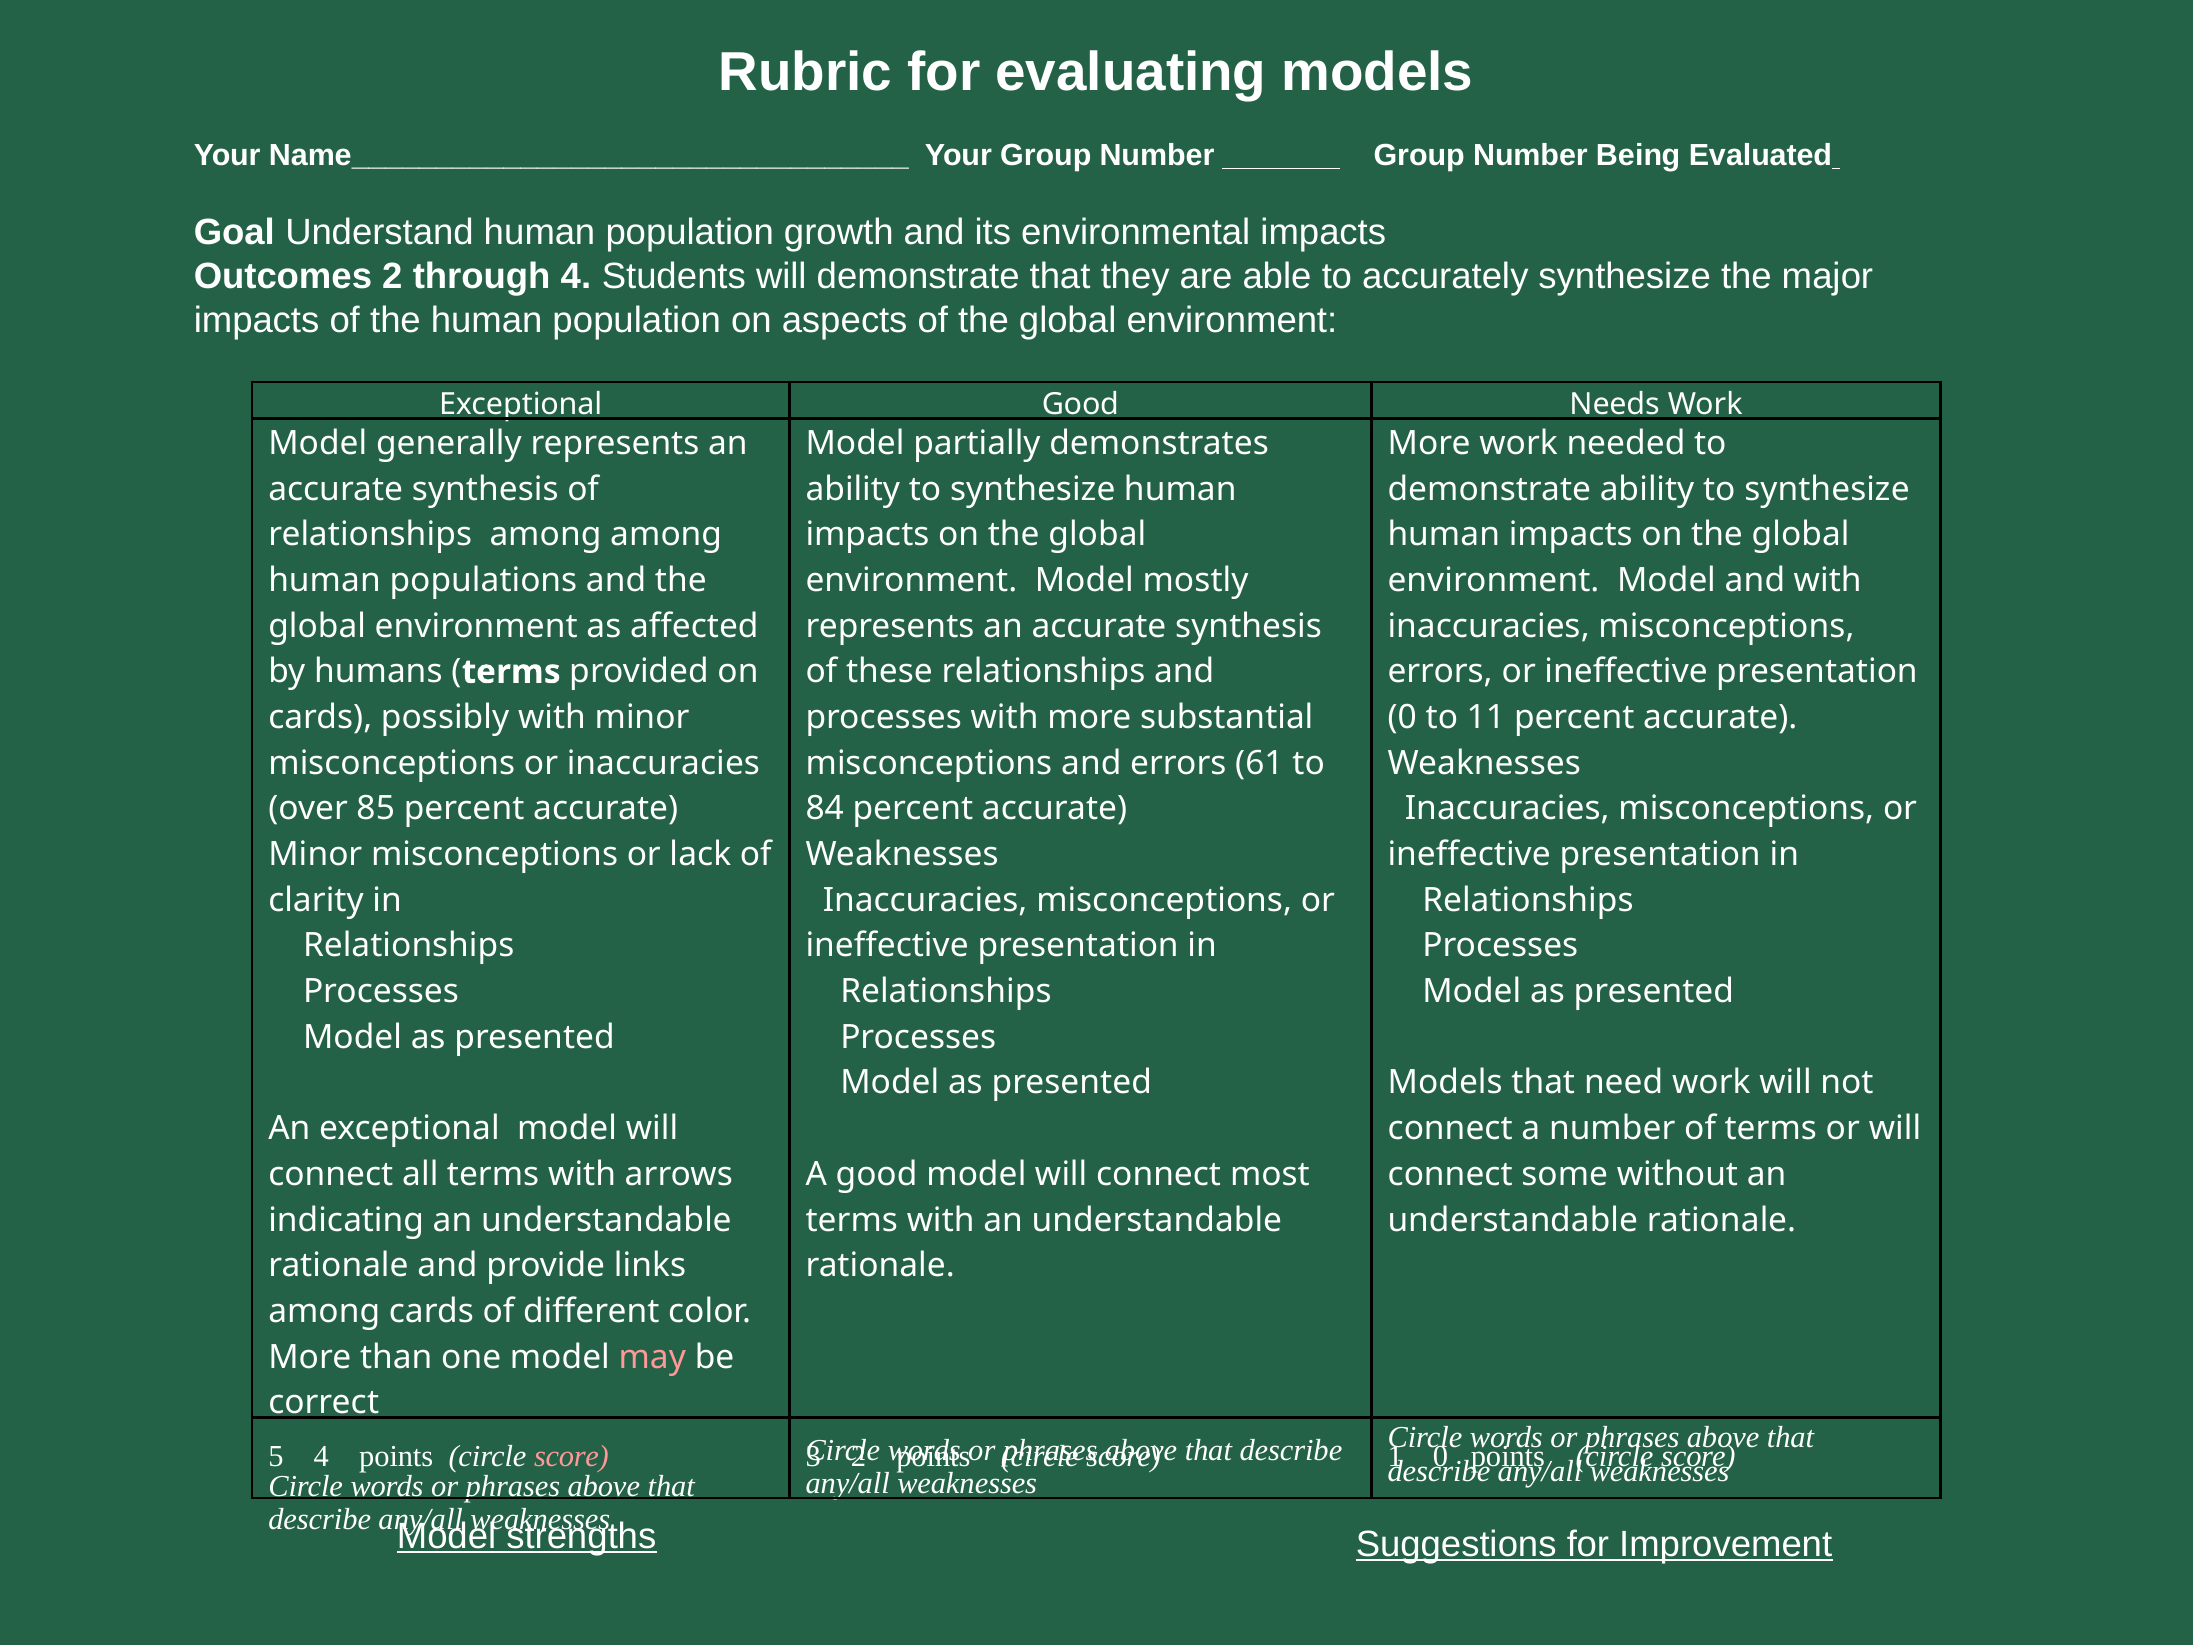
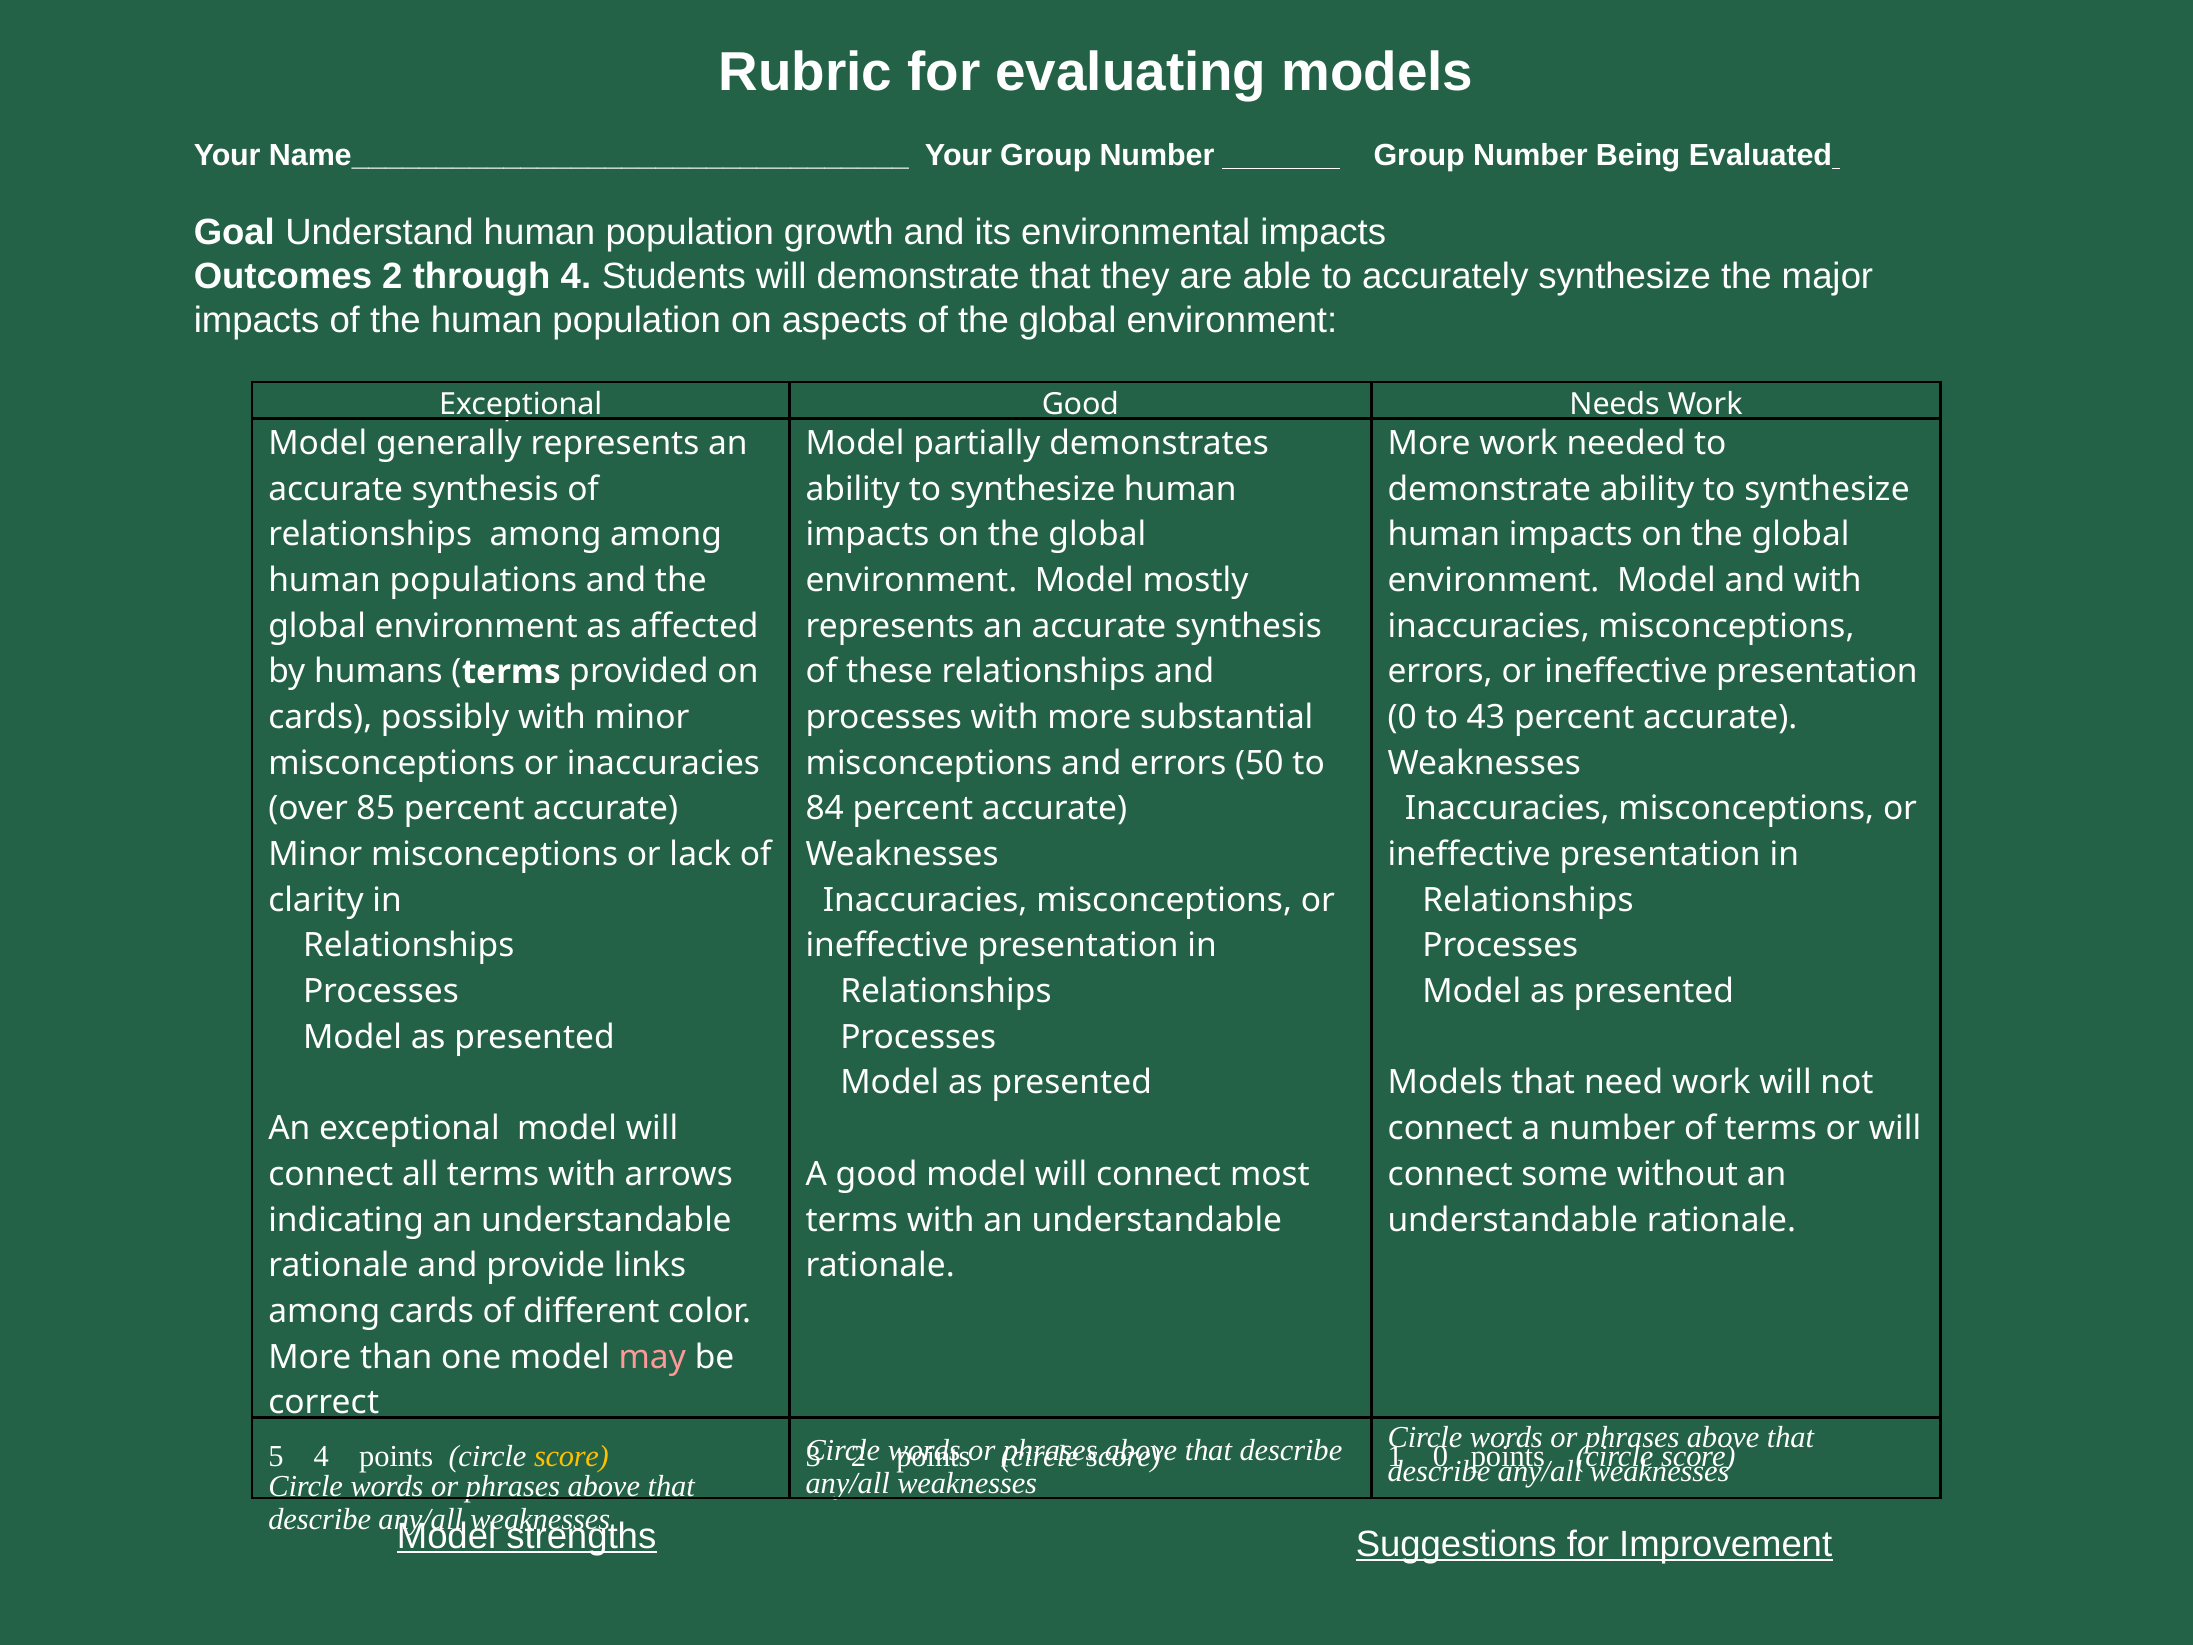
11: 11 -> 43
61: 61 -> 50
score at (571, 1456) colour: pink -> yellow
